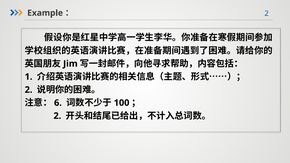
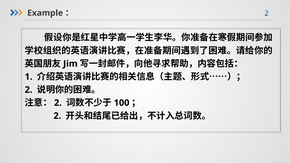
6 at (58, 103): 6 -> 2
